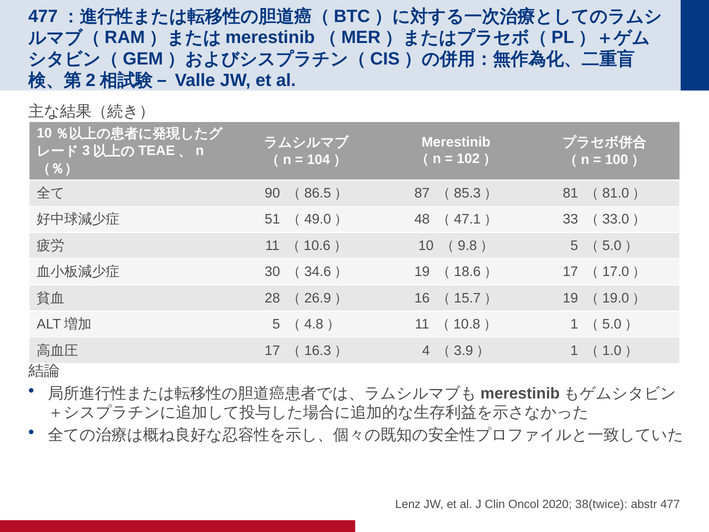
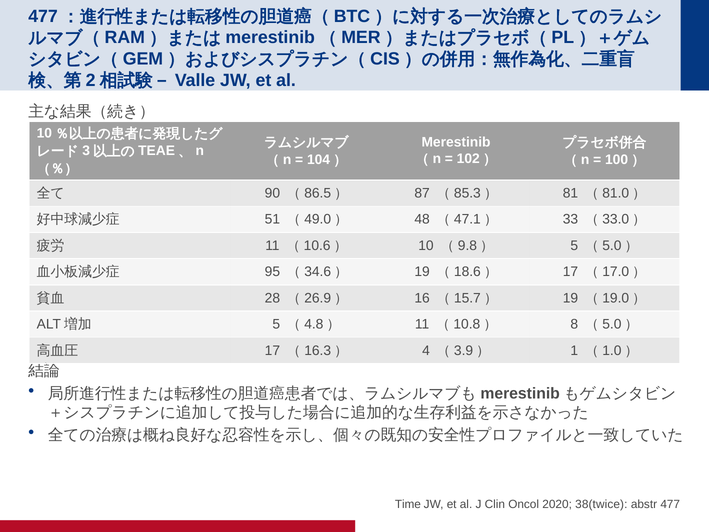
30: 30 -> 95
1 at (574, 324): 1 -> 8
Lenz: Lenz -> Time
